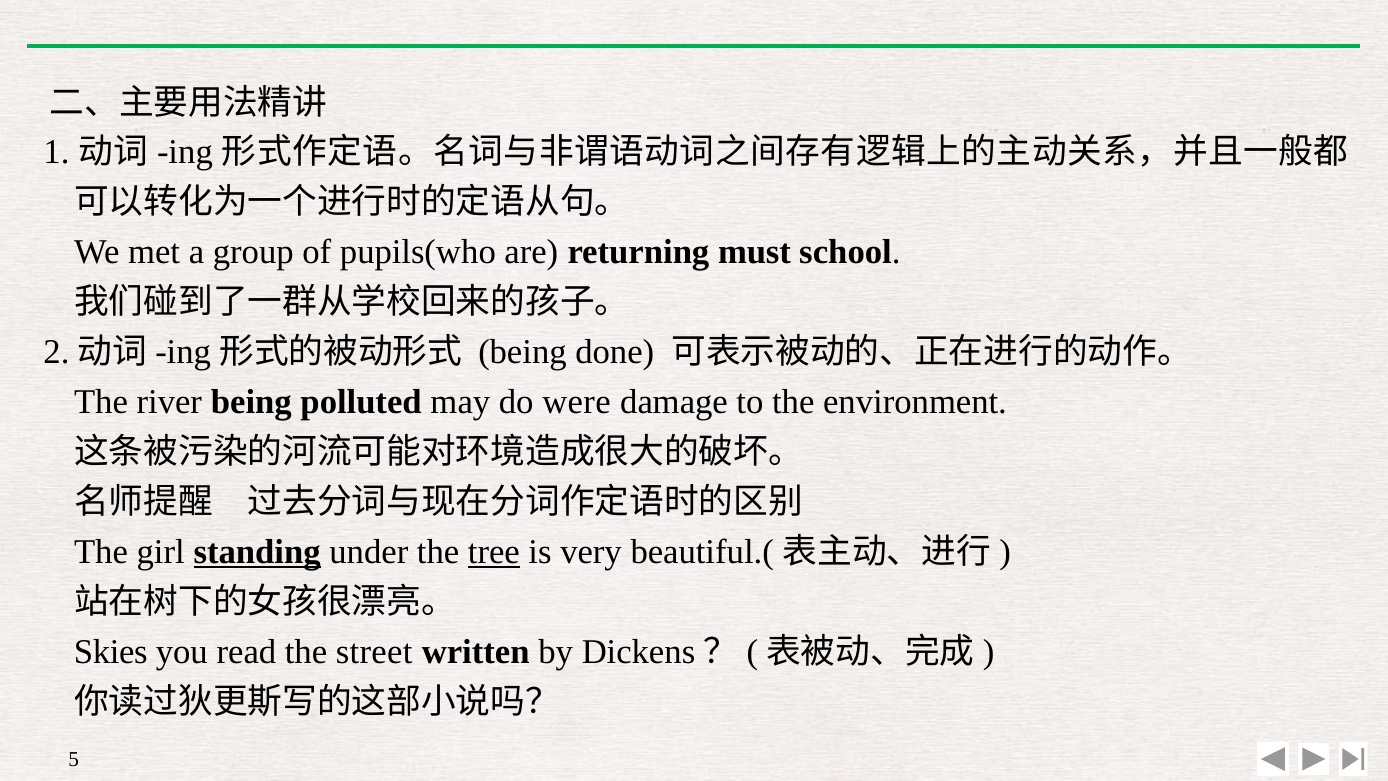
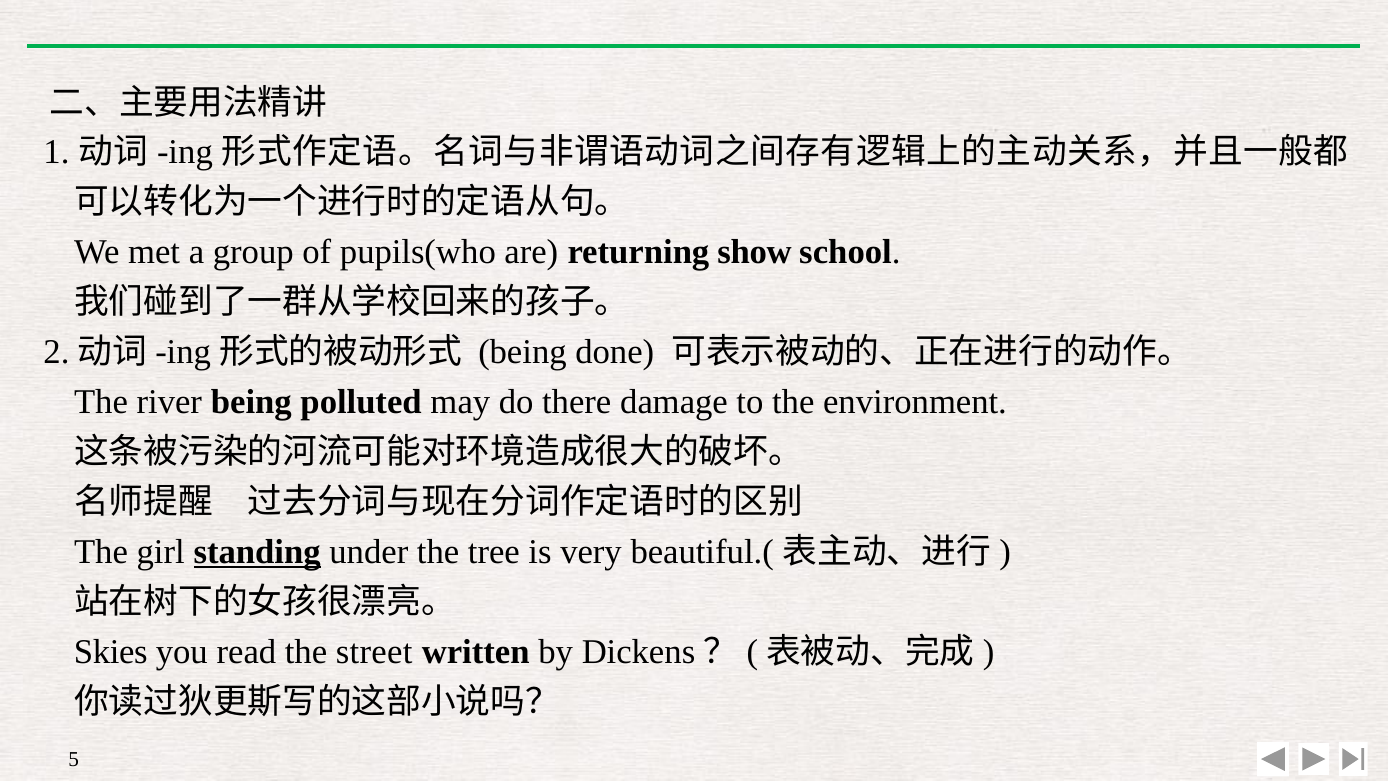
must: must -> show
were: were -> there
tree underline: present -> none
